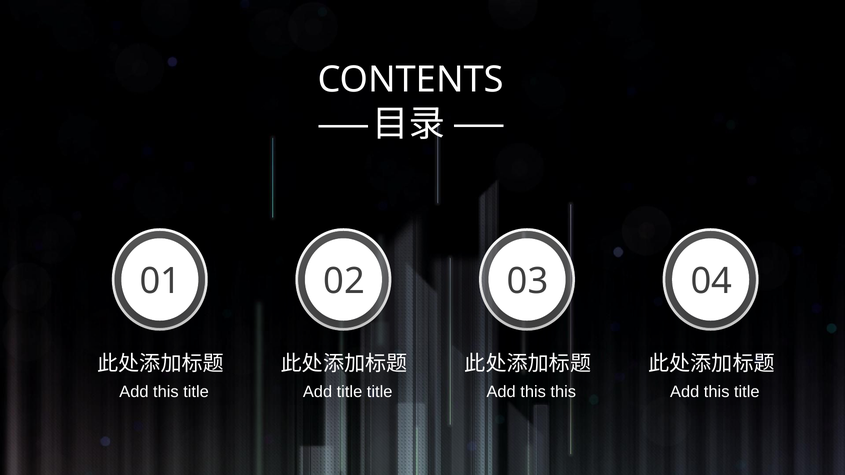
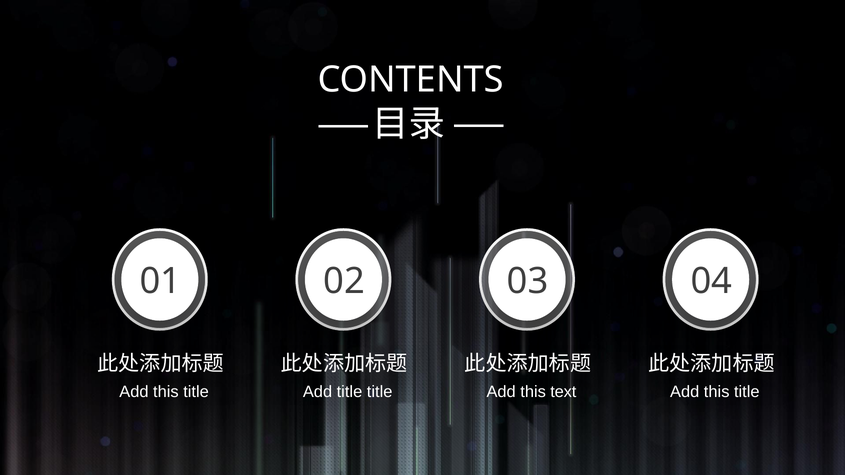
this this: this -> text
